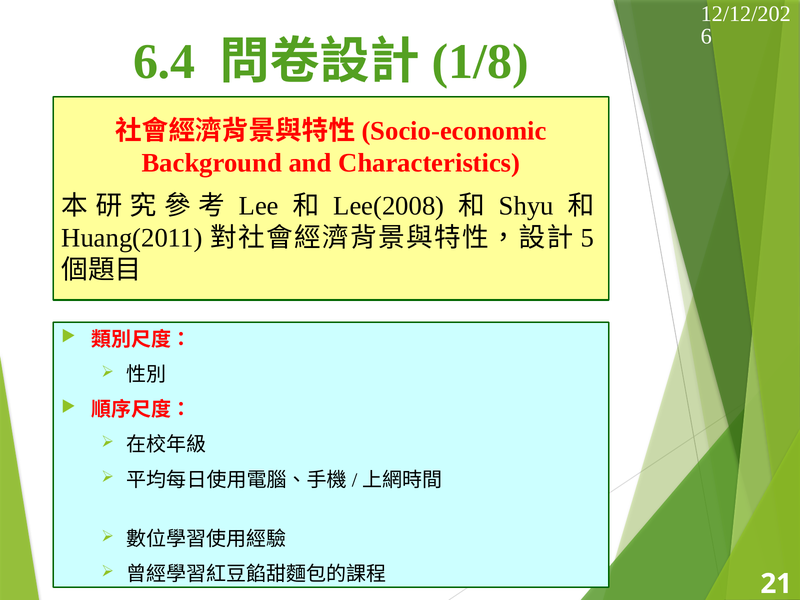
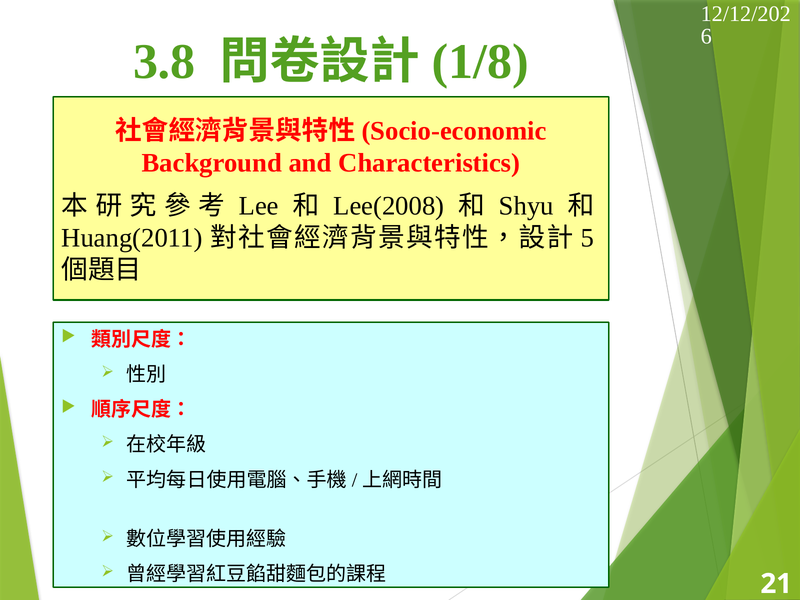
6.4: 6.4 -> 3.8
